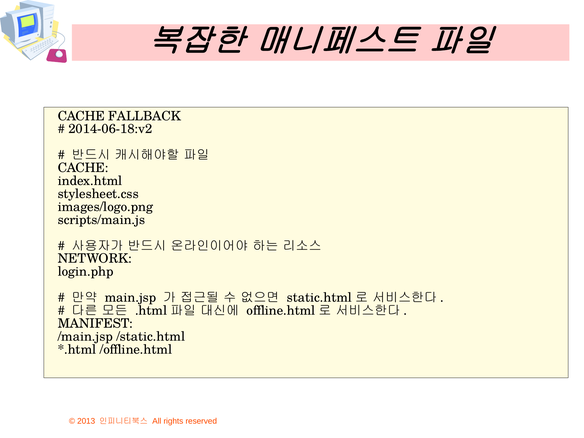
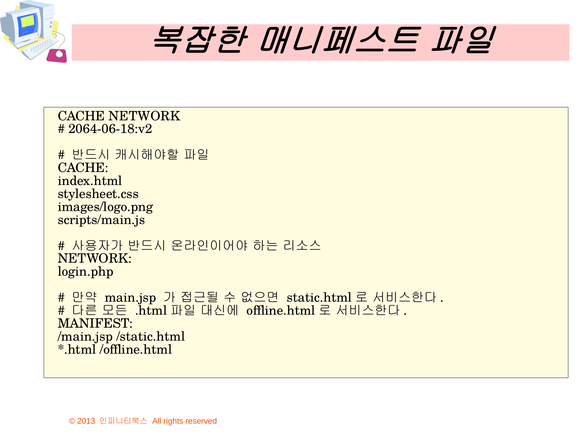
CACHE FALLBACK: FALLBACK -> NETWORK
2014-06-18:v2: 2014-06-18:v2 -> 2064-06-18:v2
